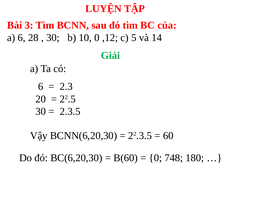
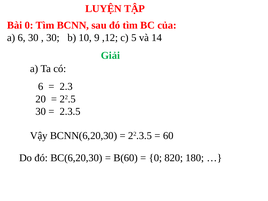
Bài 3: 3 -> 0
6 28: 28 -> 30
10 0: 0 -> 9
748: 748 -> 820
